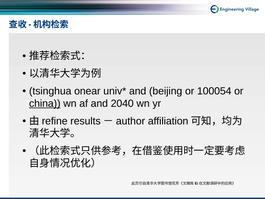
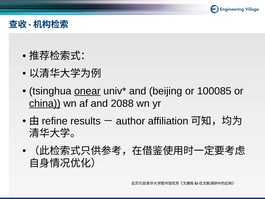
onear underline: none -> present
100054: 100054 -> 100085
2040: 2040 -> 2088
